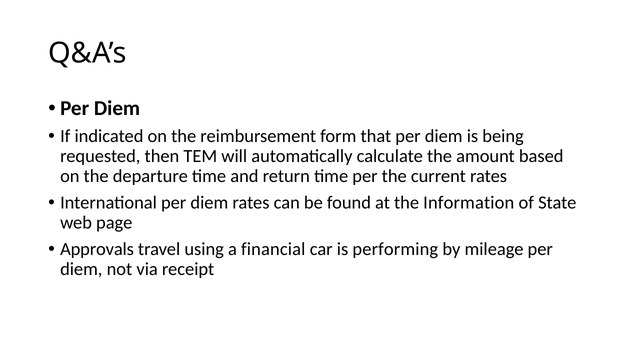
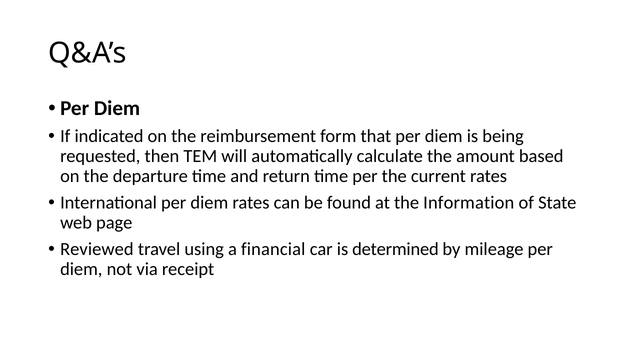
Approvals: Approvals -> Reviewed
performing: performing -> determined
